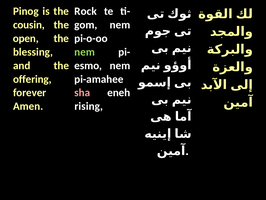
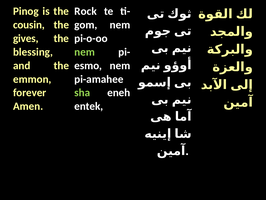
open: open -> gives
offering: offering -> emmon
sha colour: pink -> light green
rising: rising -> entek
